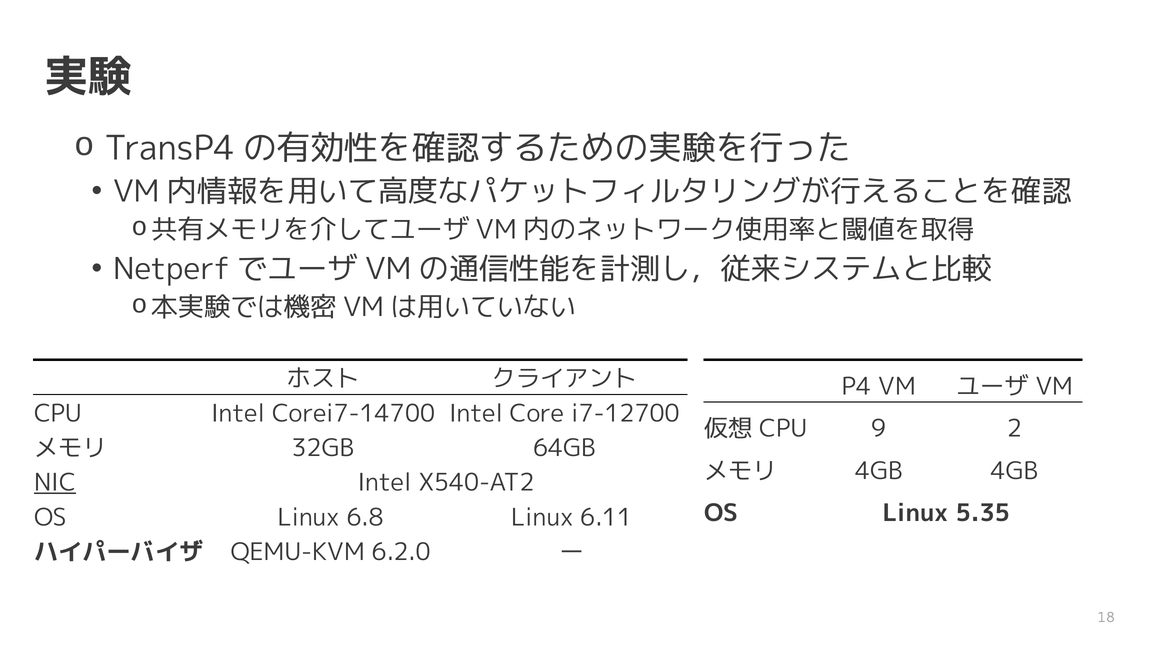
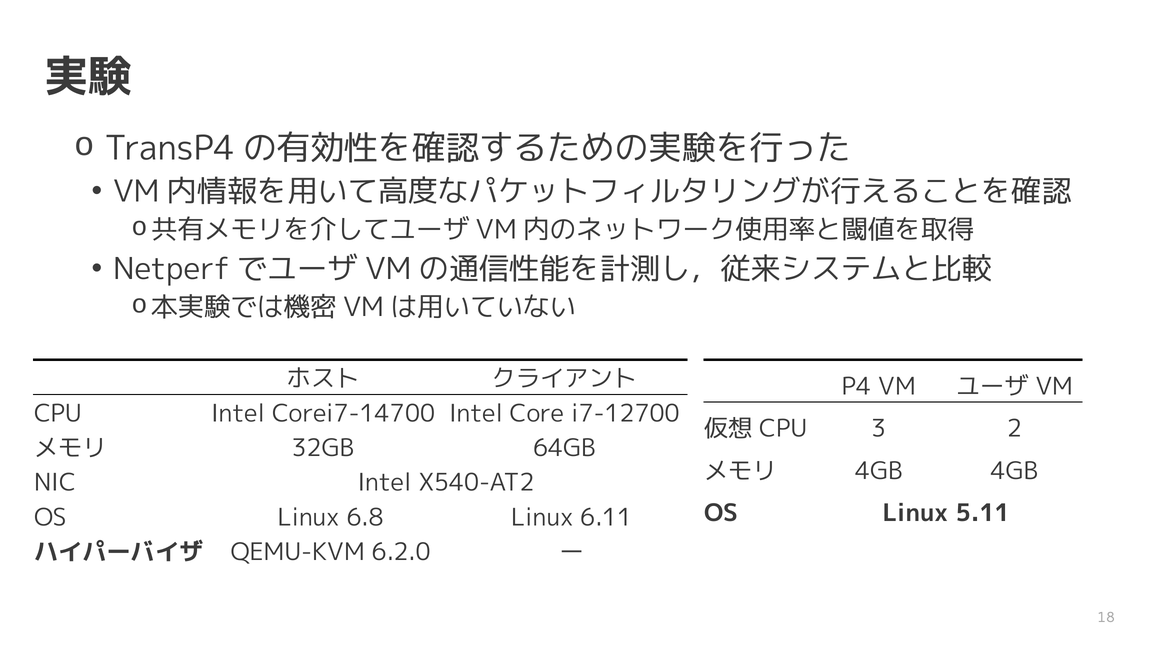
9: 9 -> 3
NIC underline: present -> none
5.35: 5.35 -> 5.11
